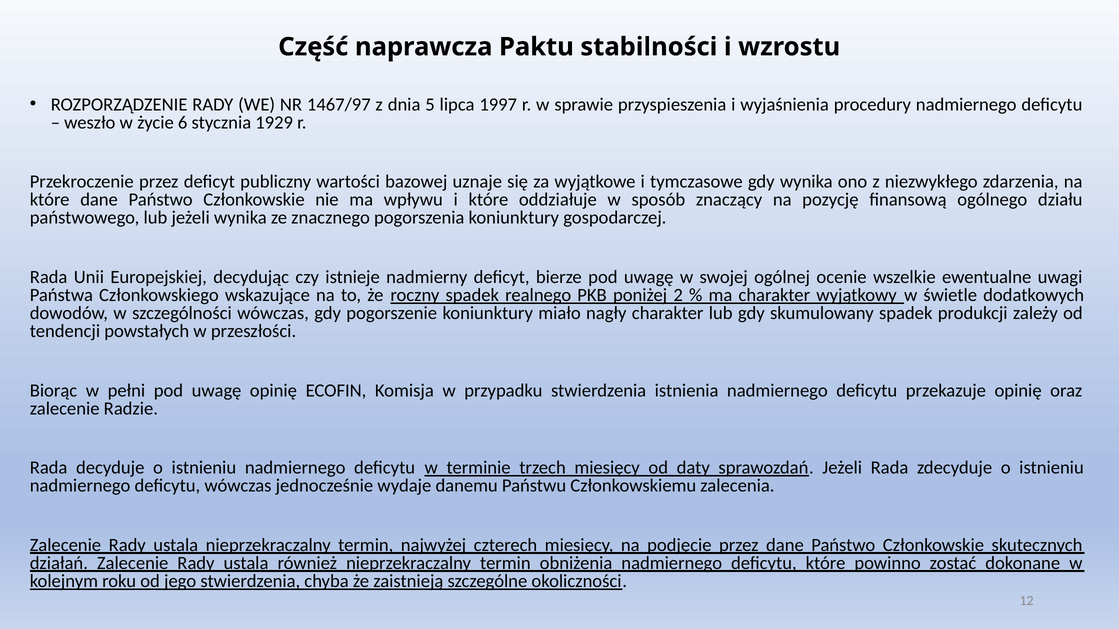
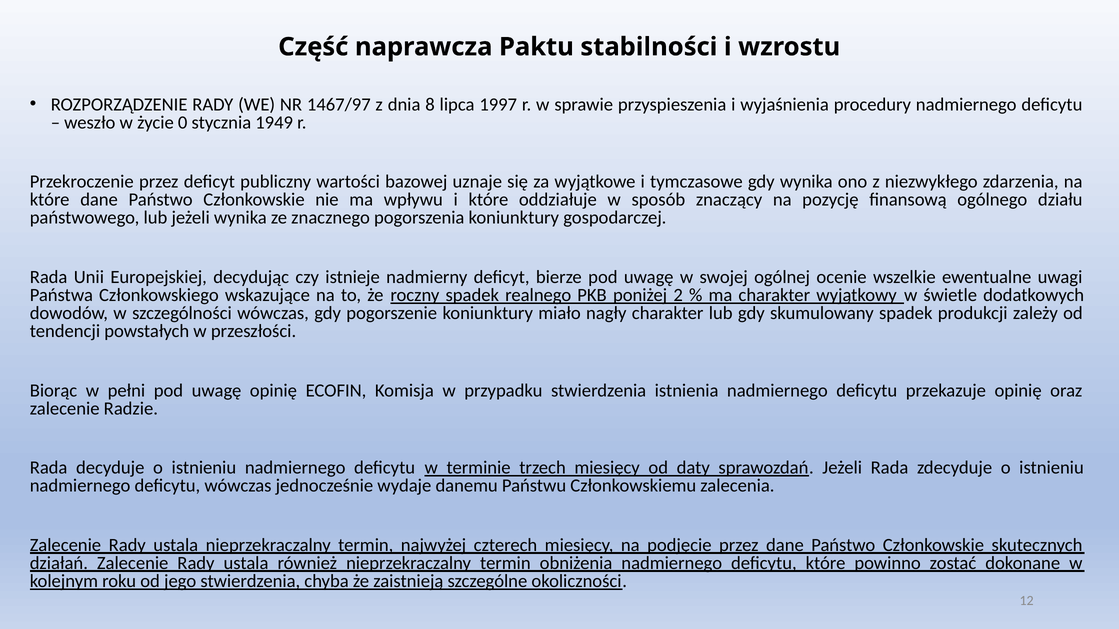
5: 5 -> 8
6: 6 -> 0
1929: 1929 -> 1949
